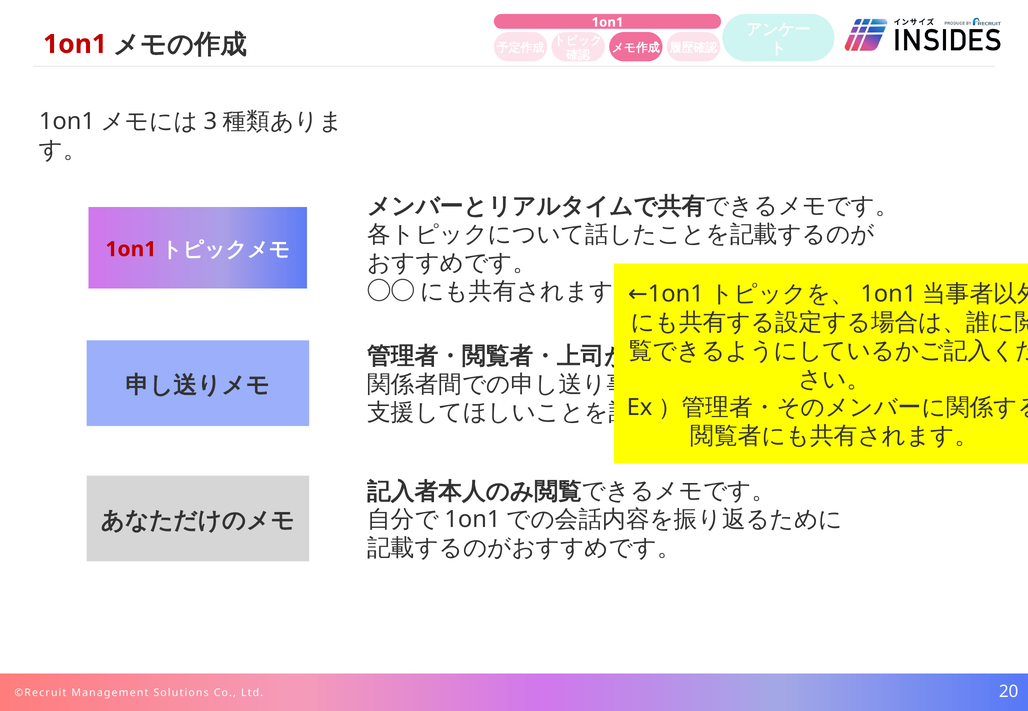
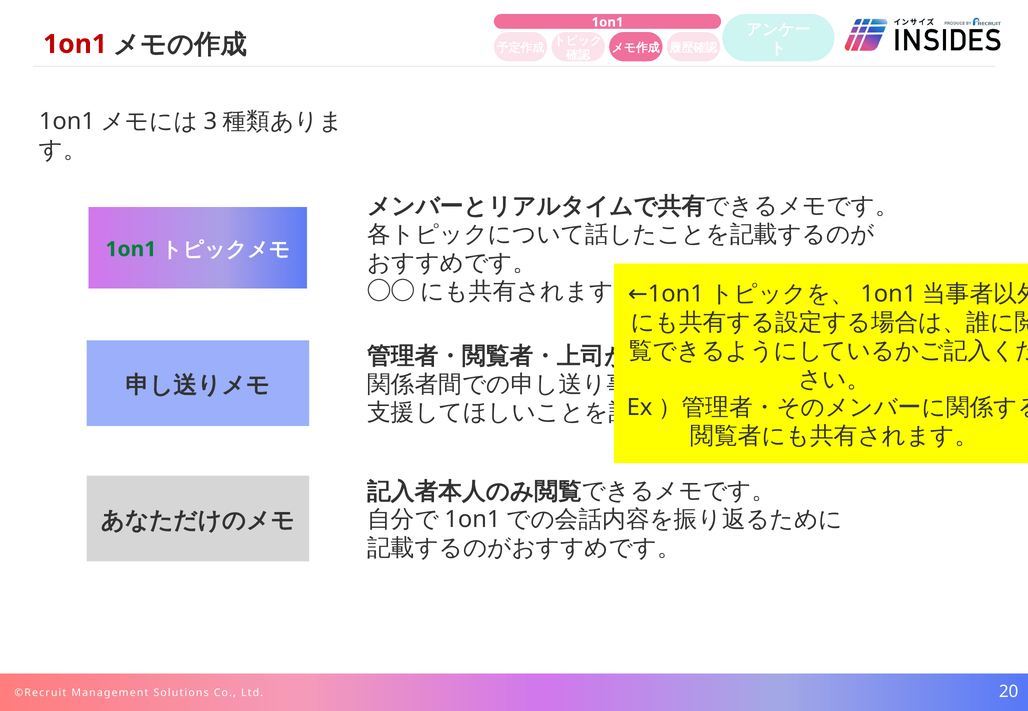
1on1 at (131, 249) colour: red -> green
